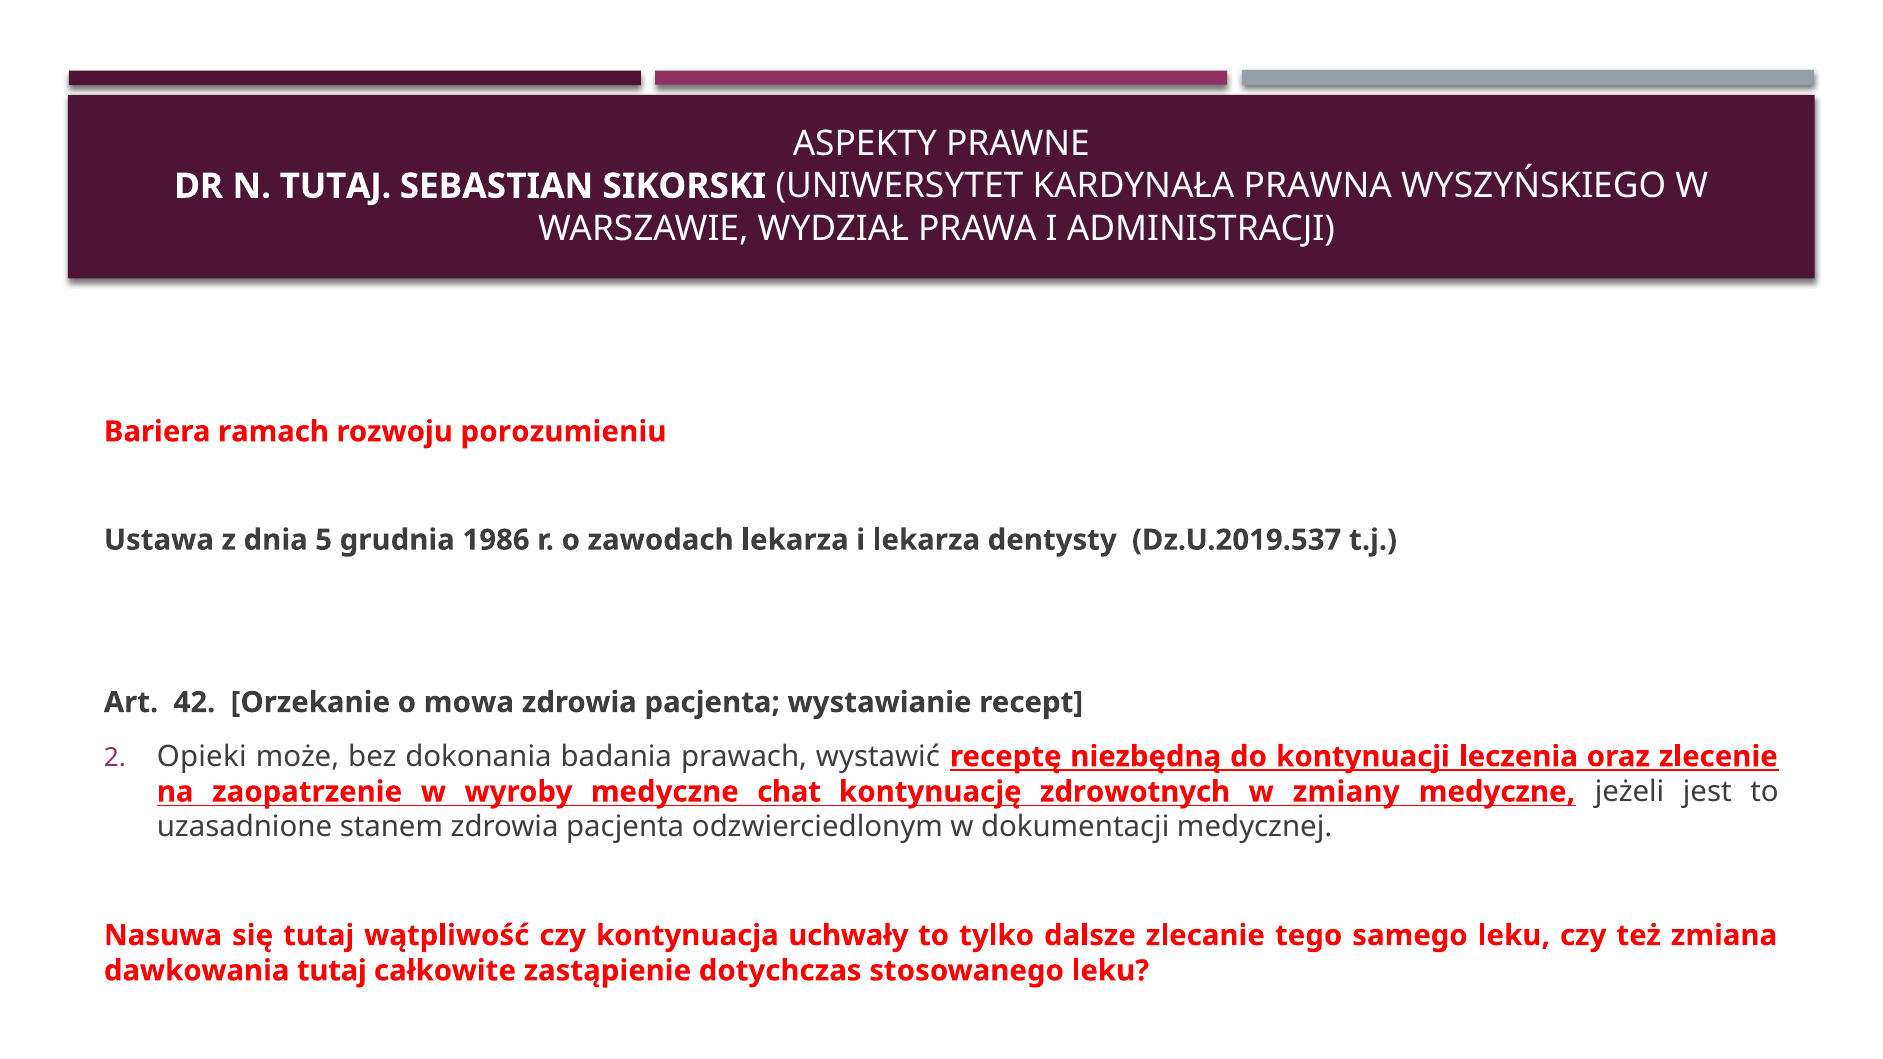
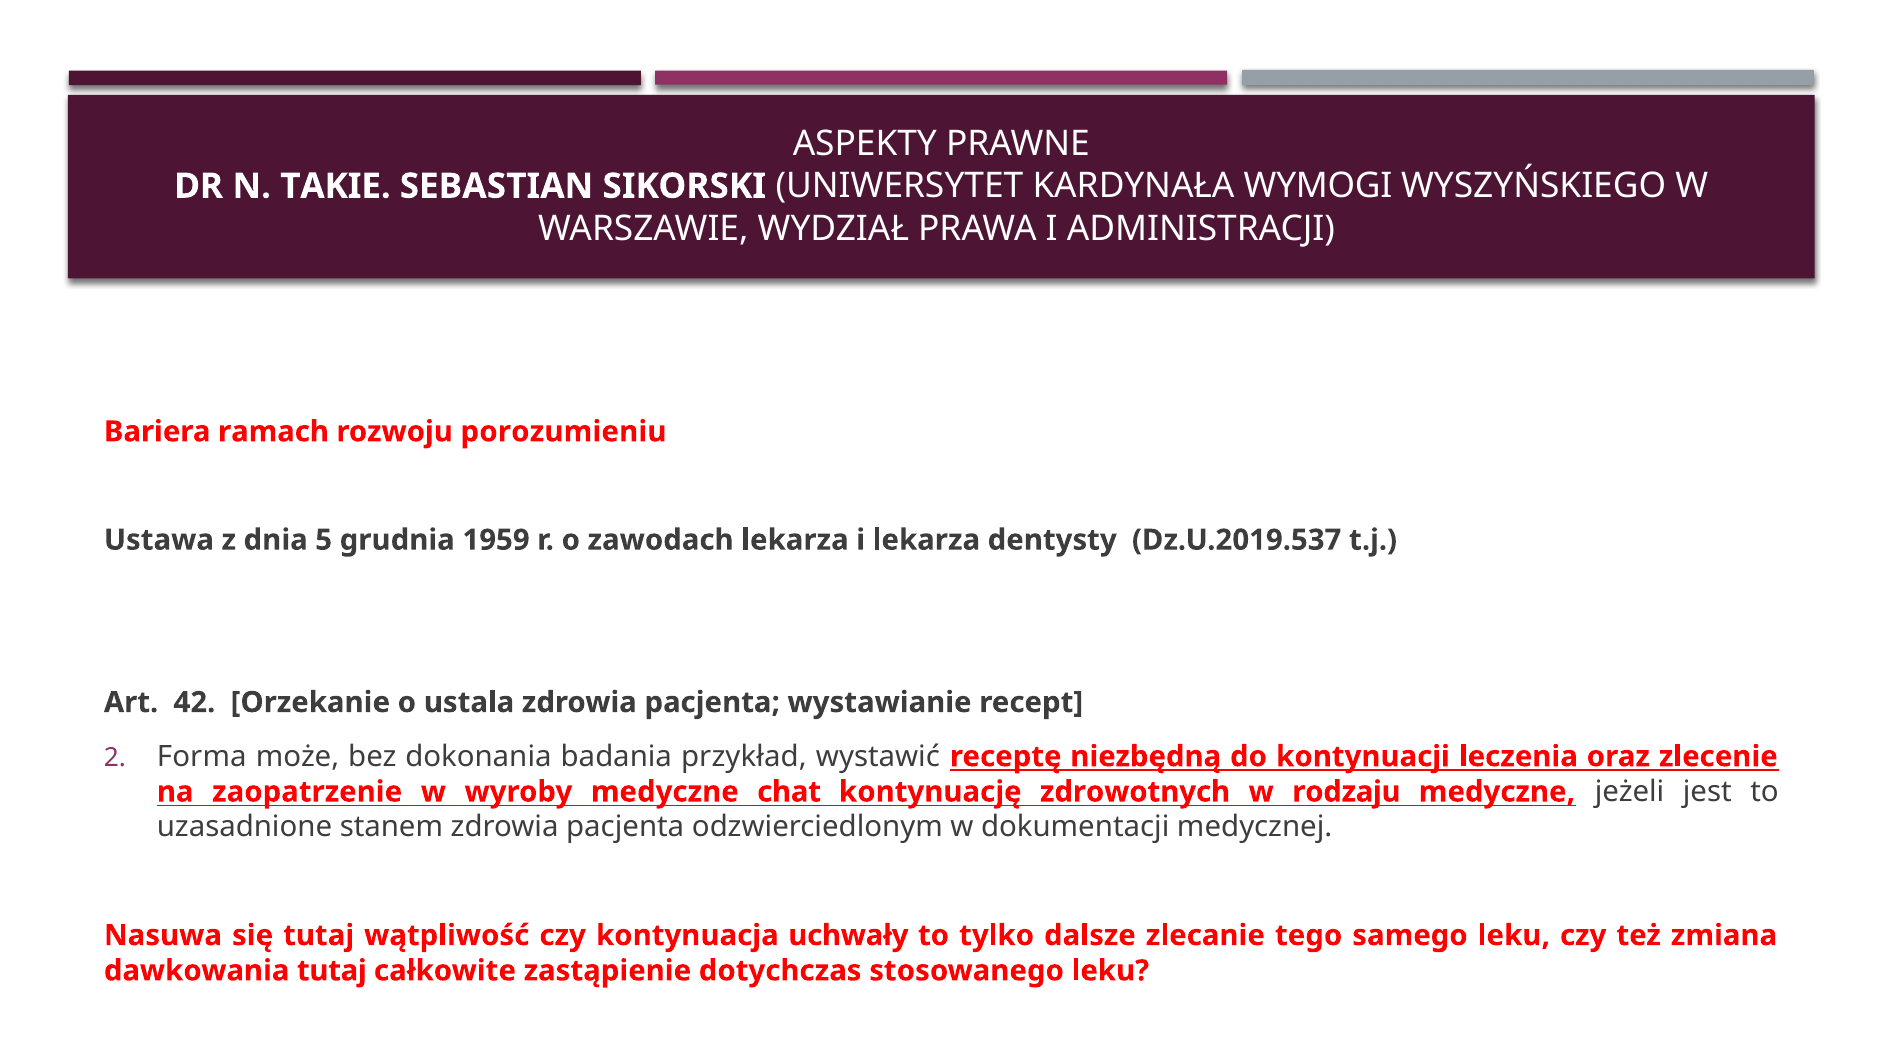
N TUTAJ: TUTAJ -> TAKIE
PRAWNA: PRAWNA -> WYMOGI
1986: 1986 -> 1959
mowa: mowa -> ustala
Opieki: Opieki -> Forma
prawach: prawach -> przykład
zmiany: zmiany -> rodzaju
